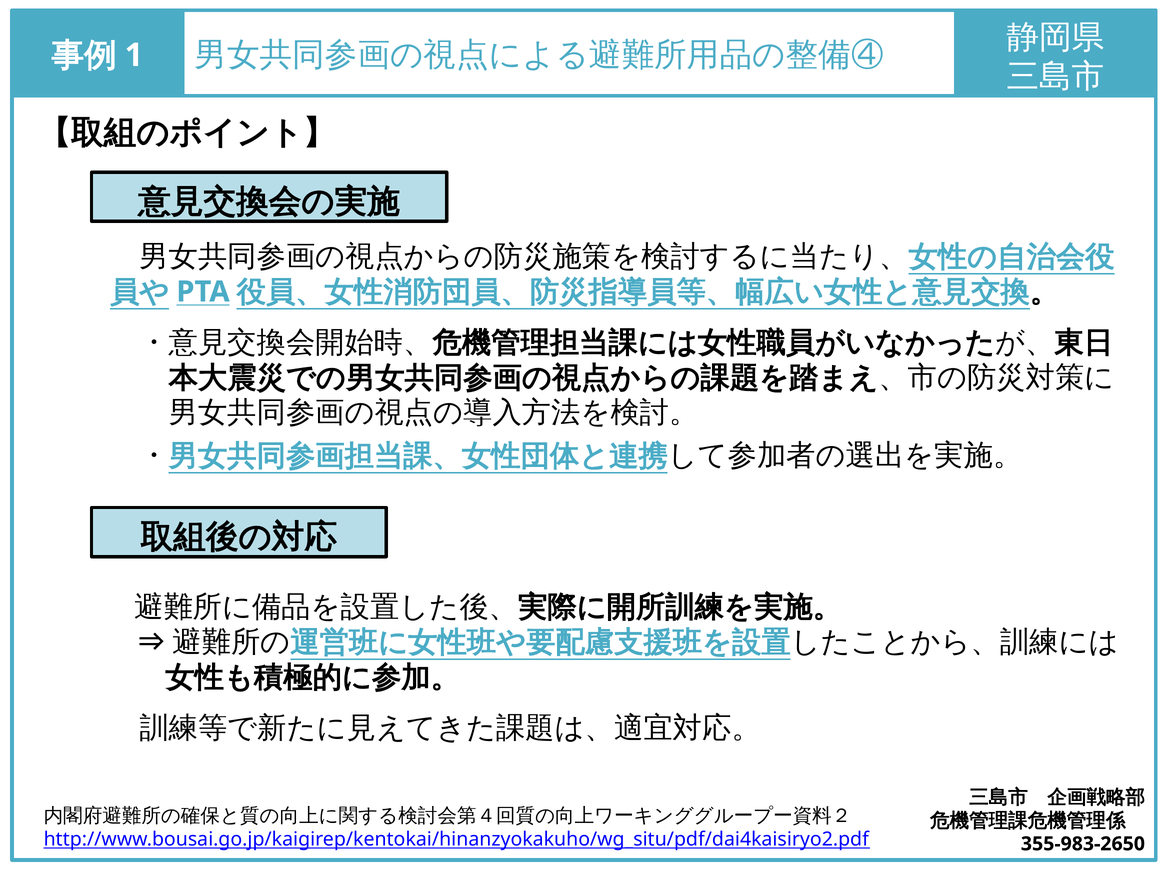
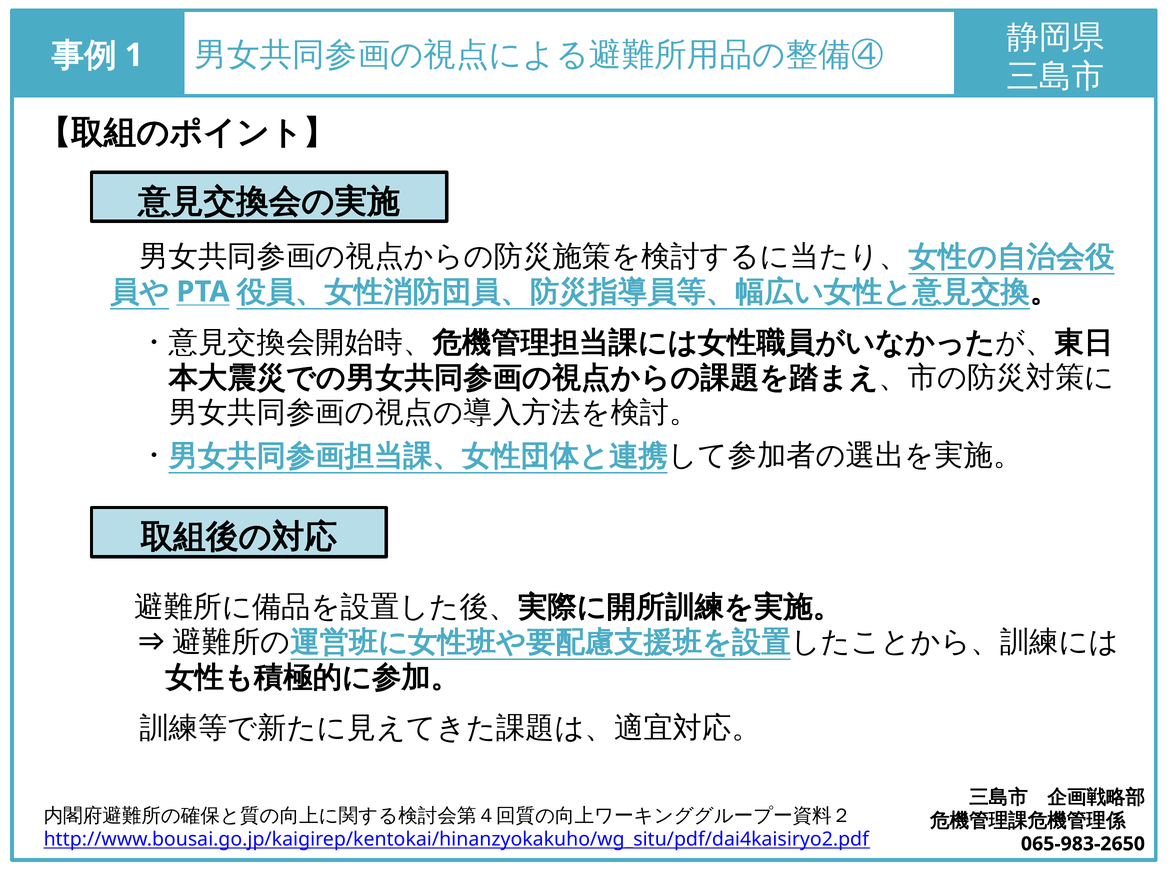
355-983-2650: 355-983-2650 -> 065-983-2650
